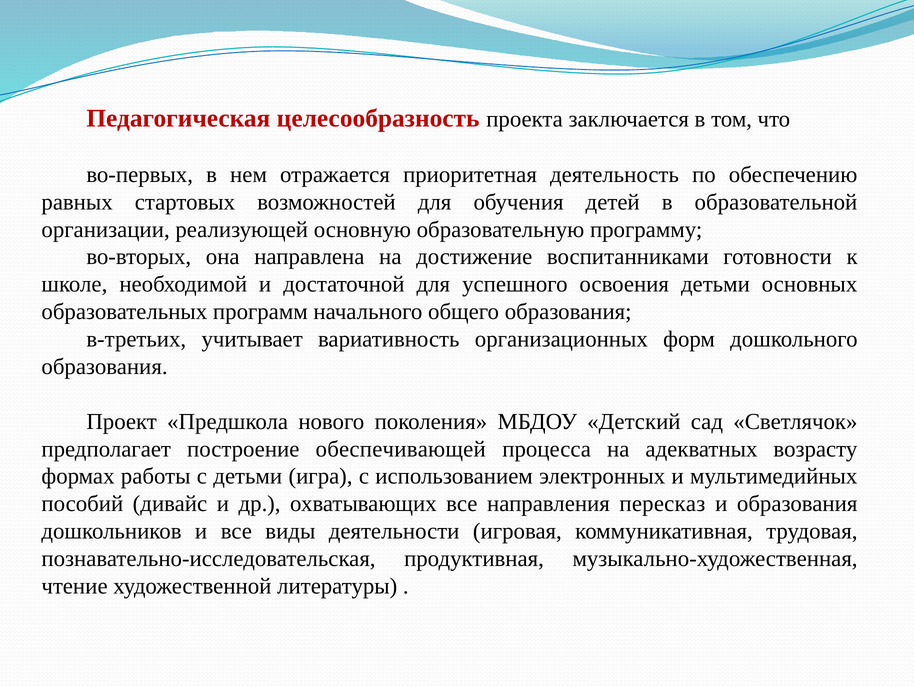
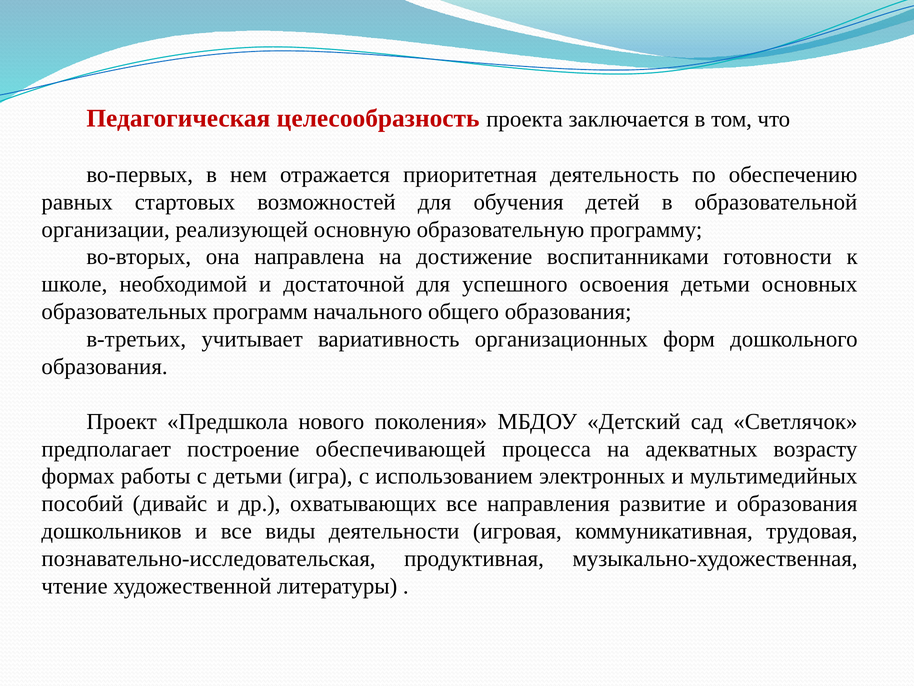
пересказ: пересказ -> развитие
